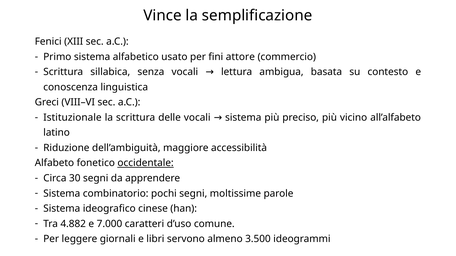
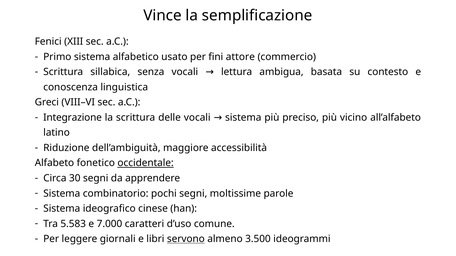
Istituzionale: Istituzionale -> Integrazione
4.882: 4.882 -> 5.583
servono underline: none -> present
